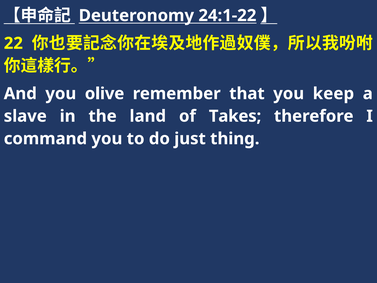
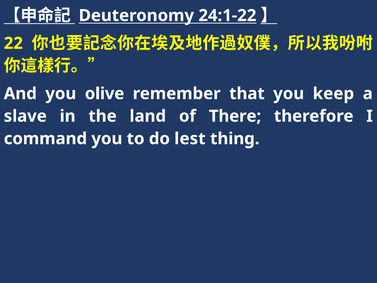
Takes: Takes -> There
just: just -> lest
